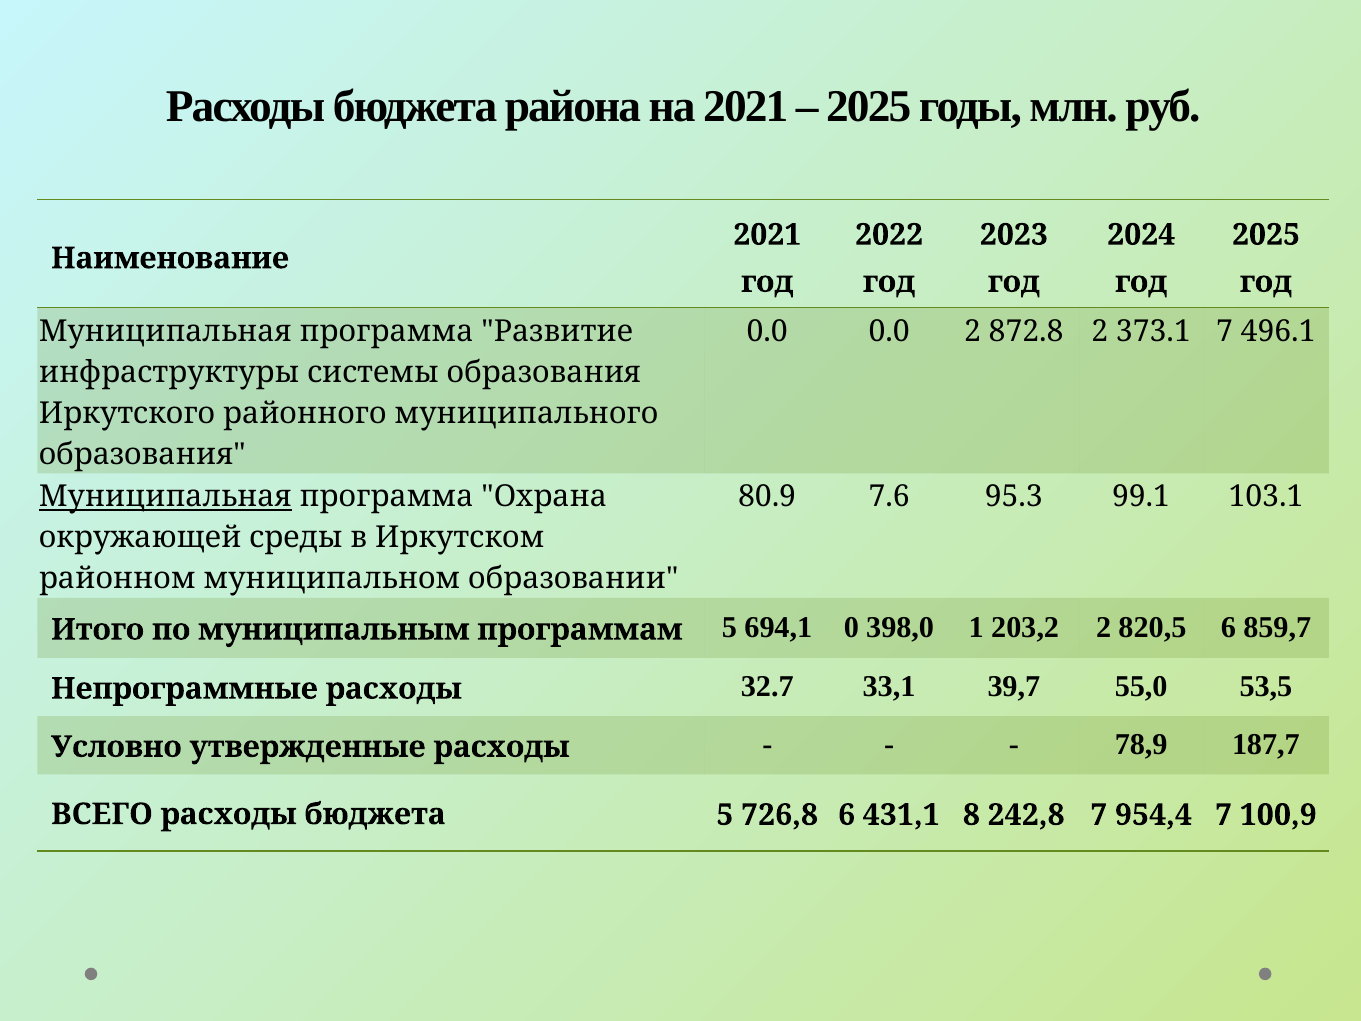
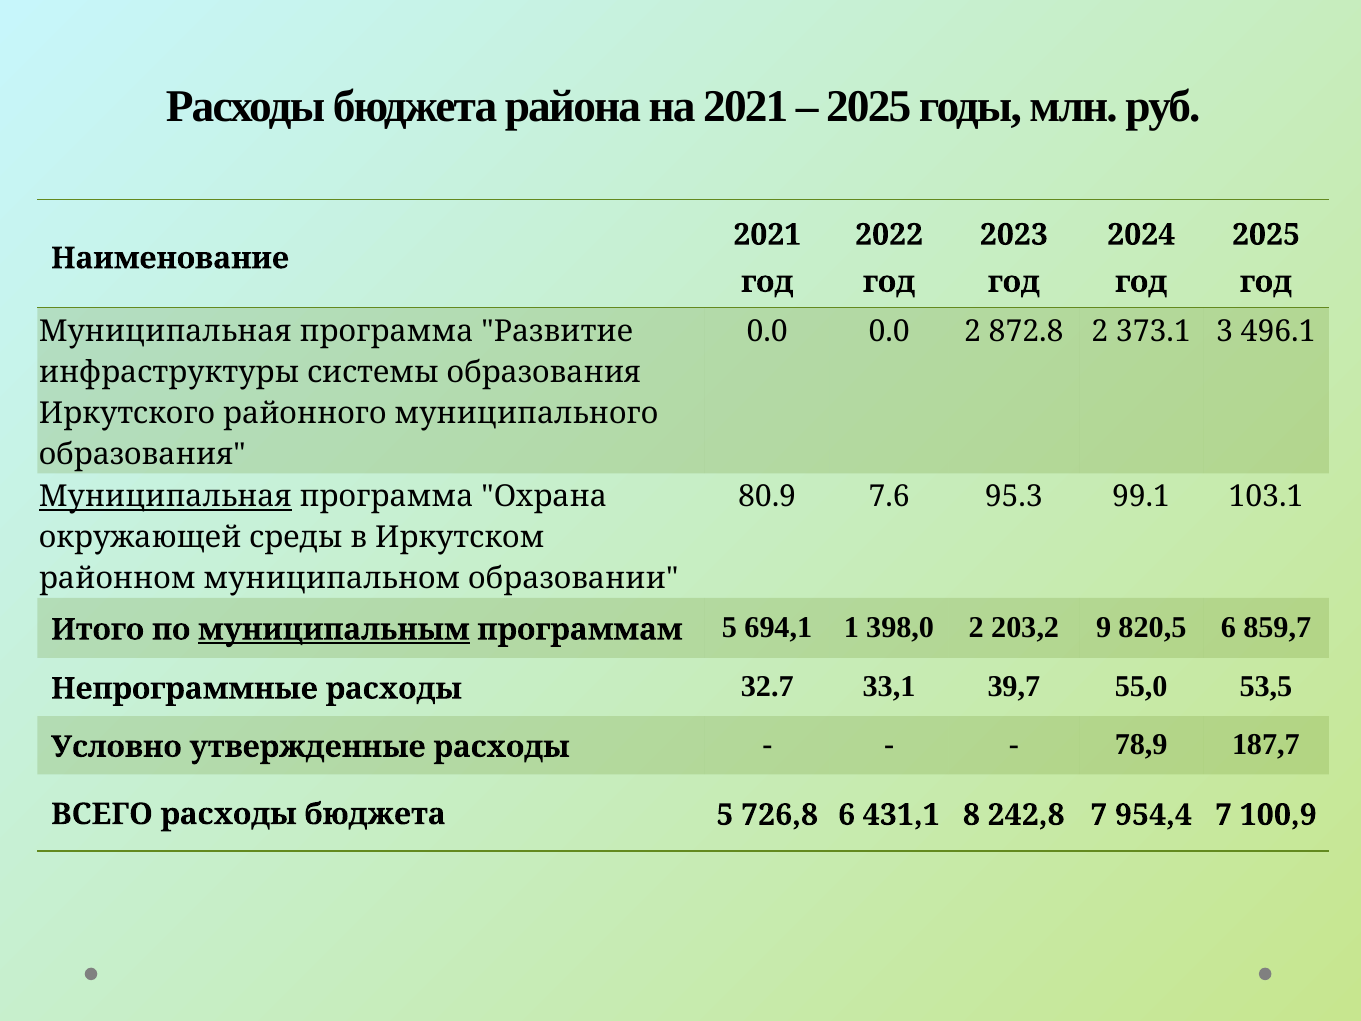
373.1 7: 7 -> 3
муниципальным underline: none -> present
0: 0 -> 1
398,0 1: 1 -> 2
203,2 2: 2 -> 9
